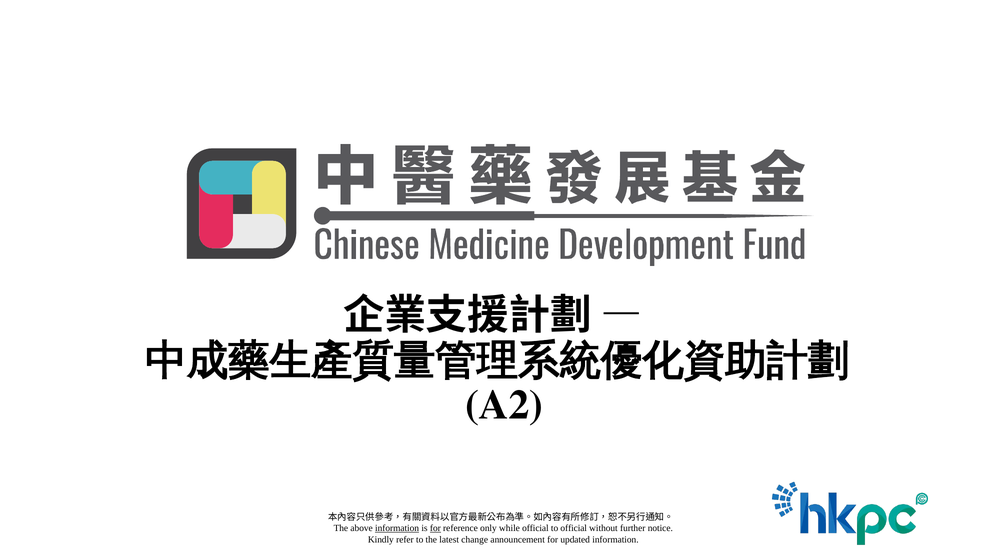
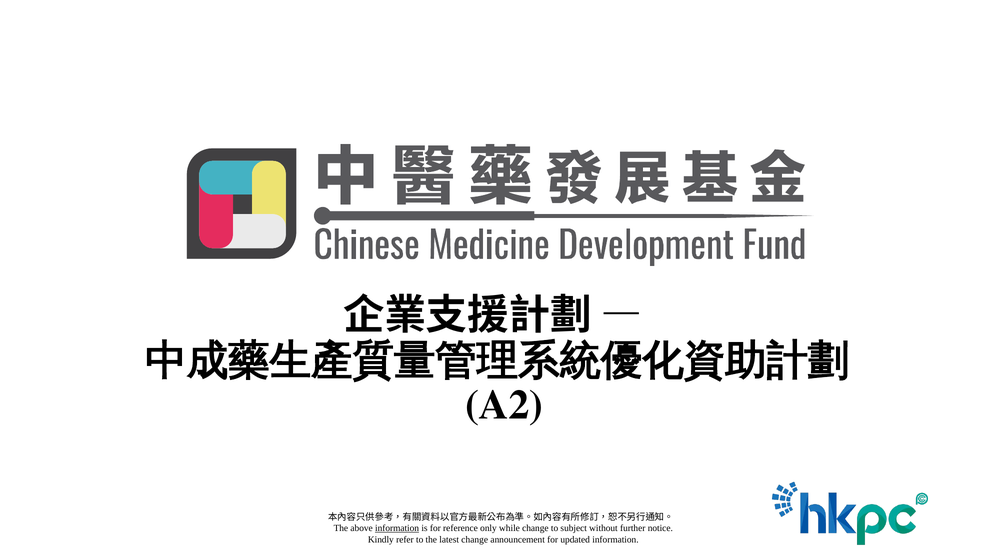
for at (435, 528) underline: present -> none
while official: official -> change
to official: official -> subject
